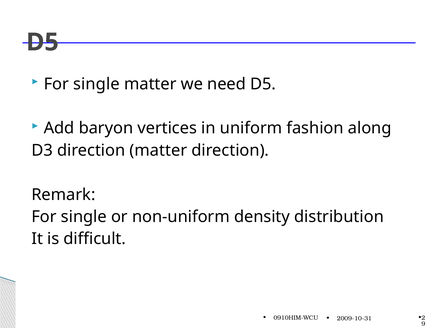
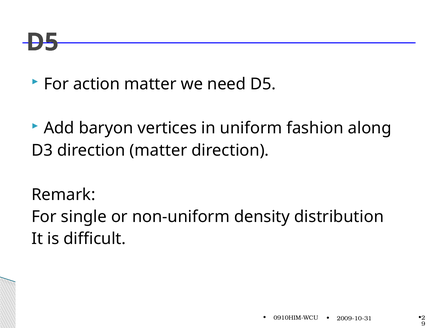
single at (96, 84): single -> action
